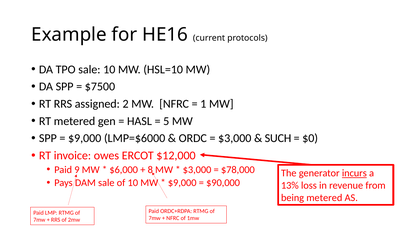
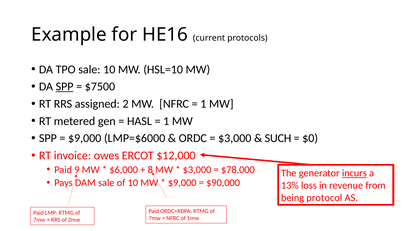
SPP at (65, 87) underline: none -> present
5 at (166, 121): 5 -> 1
being metered: metered -> protocol
